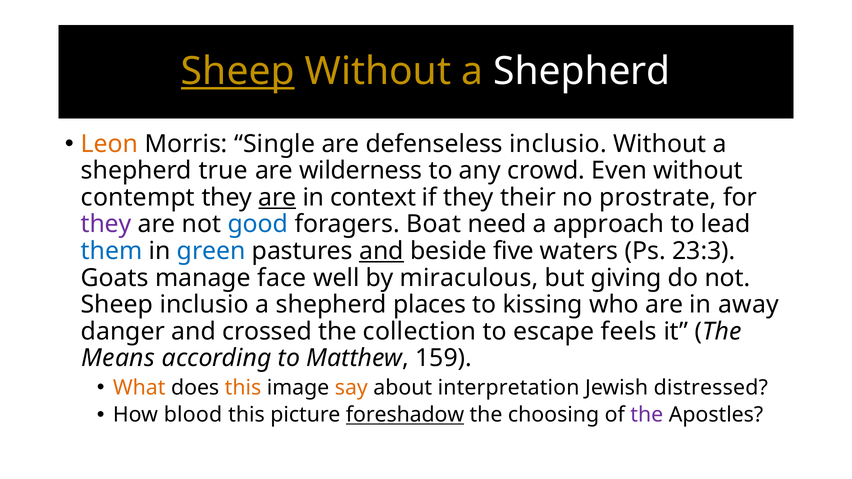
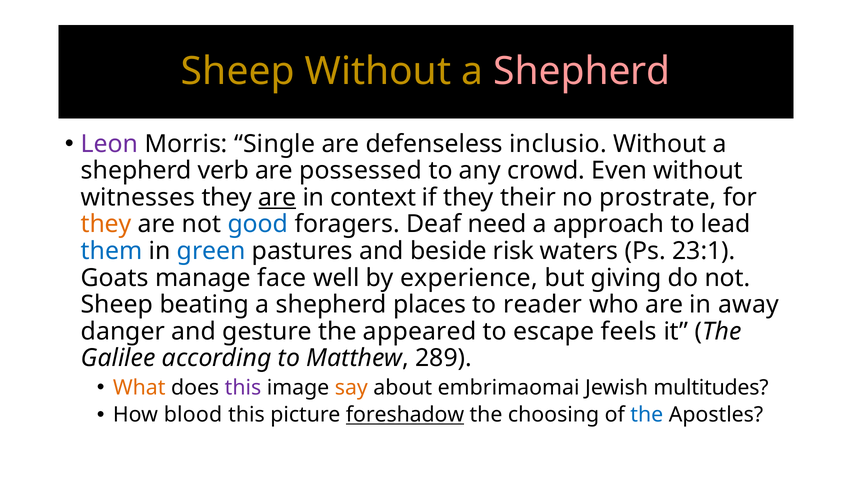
Sheep at (238, 72) underline: present -> none
Shepherd at (582, 72) colour: white -> pink
Leon colour: orange -> purple
true: true -> verb
wilderness: wilderness -> possessed
contempt: contempt -> witnesses
they at (106, 224) colour: purple -> orange
Boat: Boat -> Deaf
and at (381, 251) underline: present -> none
five: five -> risk
23:3: 23:3 -> 23:1
miraculous: miraculous -> experience
Sheep inclusio: inclusio -> beating
kissing: kissing -> reader
crossed: crossed -> gesture
collection: collection -> appeared
Means: Means -> Galilee
159: 159 -> 289
this at (243, 388) colour: orange -> purple
interpretation: interpretation -> embrimaomai
distressed: distressed -> multitudes
the at (647, 415) colour: purple -> blue
